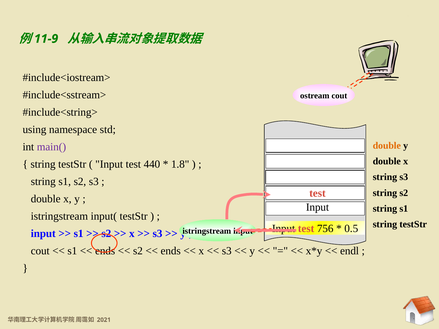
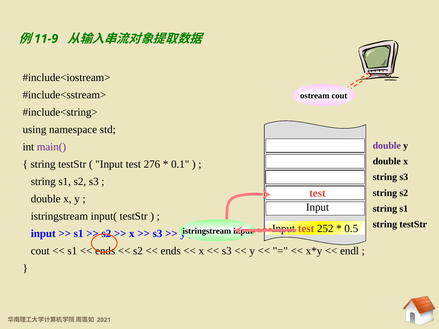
double at (387, 146) colour: orange -> purple
440: 440 -> 276
1.8: 1.8 -> 0.1
756: 756 -> 252
